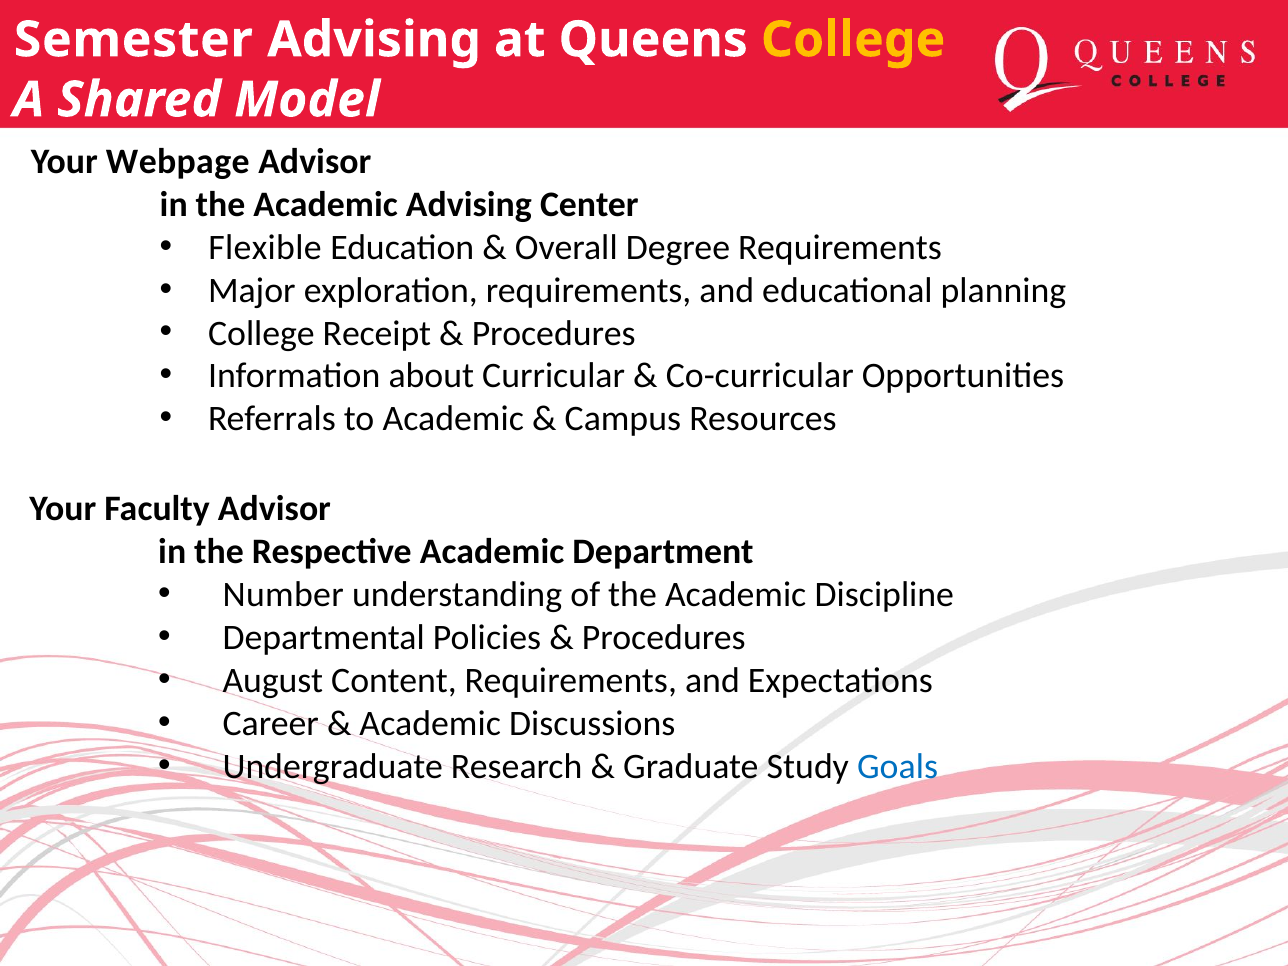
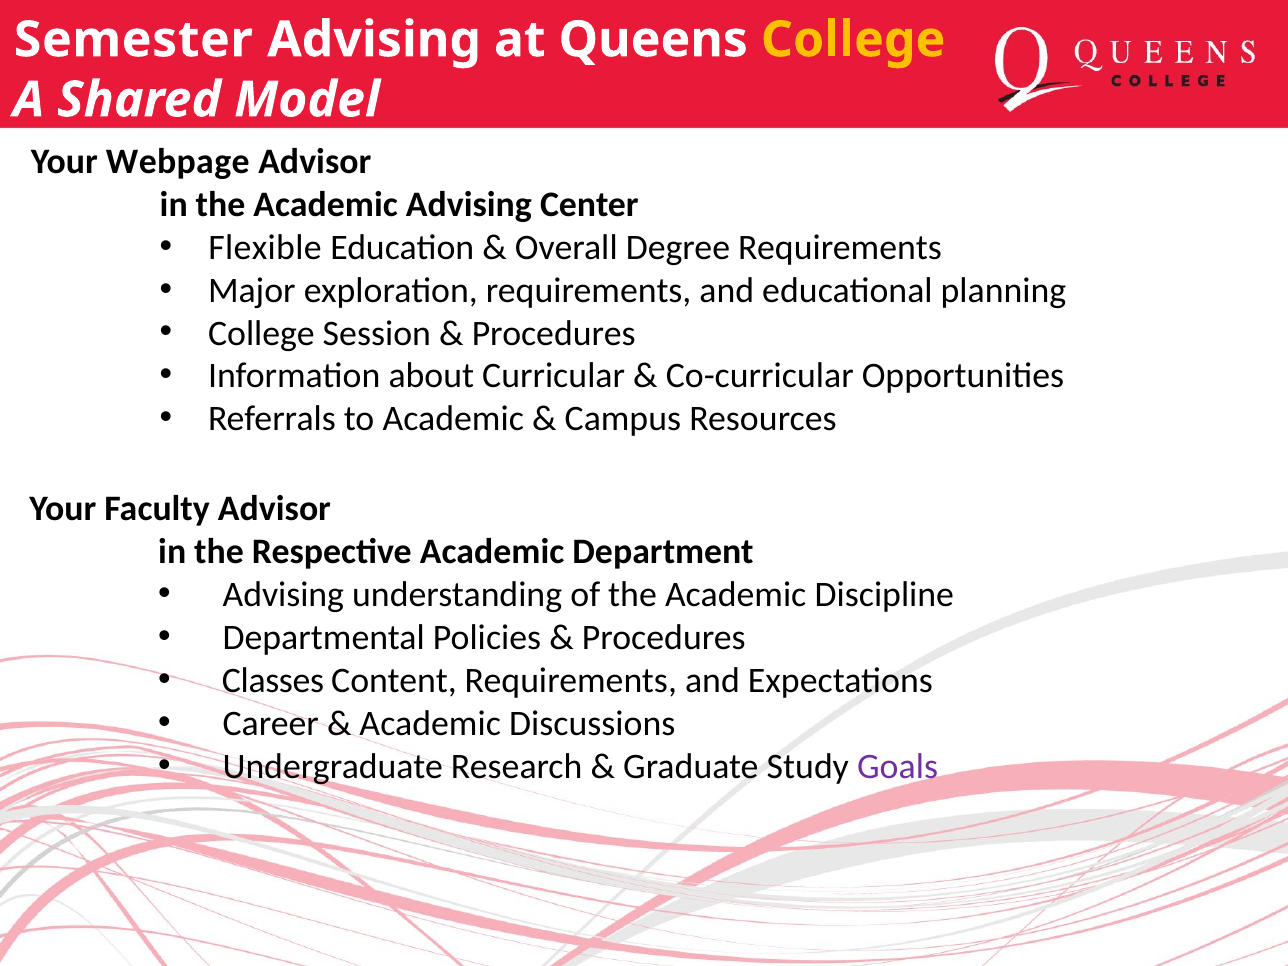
Receipt: Receipt -> Session
Number at (283, 595): Number -> Advising
August: August -> Classes
Goals colour: blue -> purple
